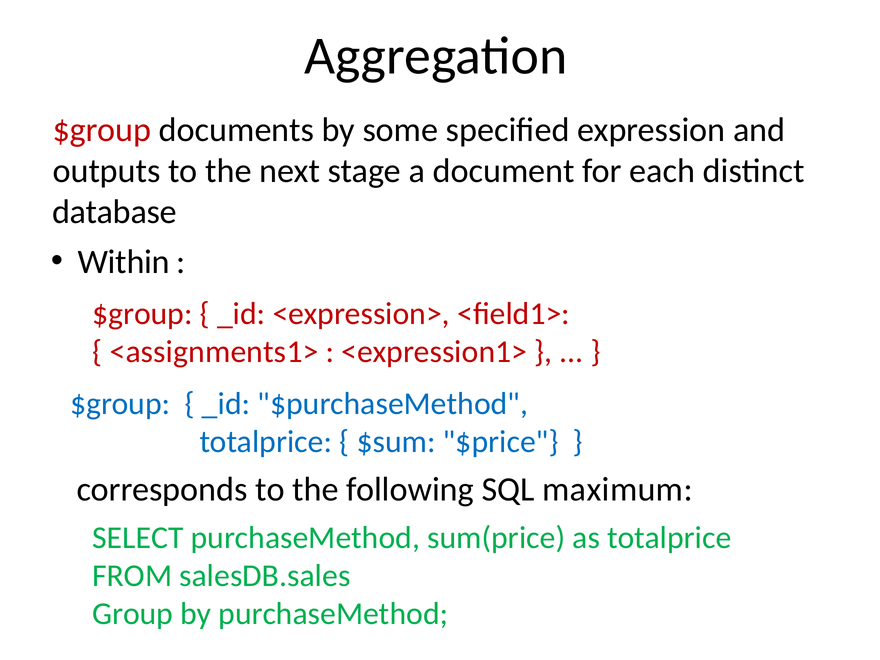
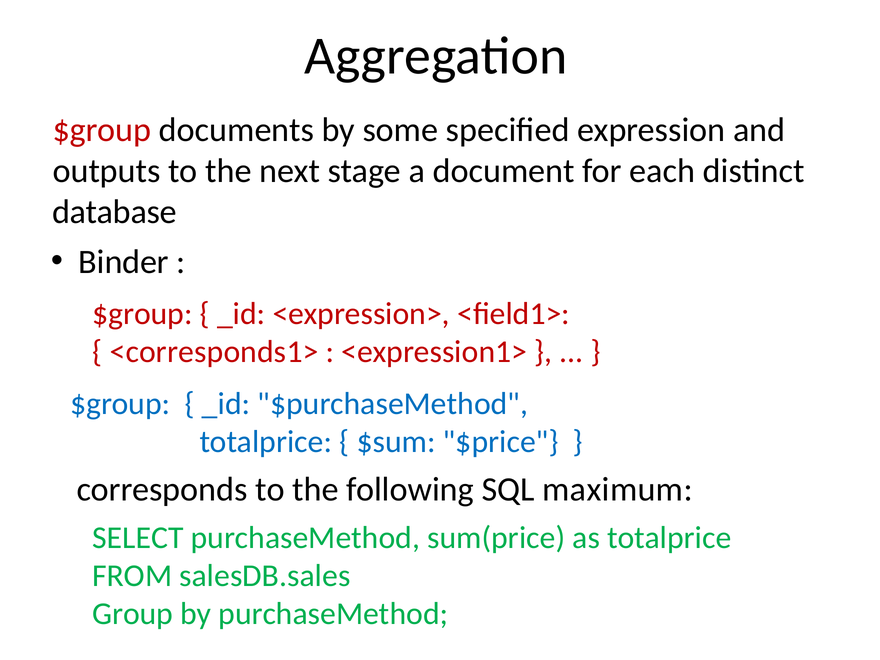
Within: Within -> Binder
<assignments1>: <assignments1> -> <corresponds1>
